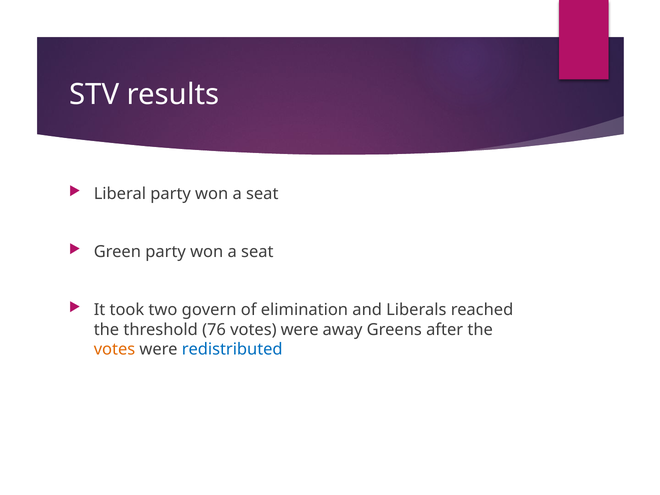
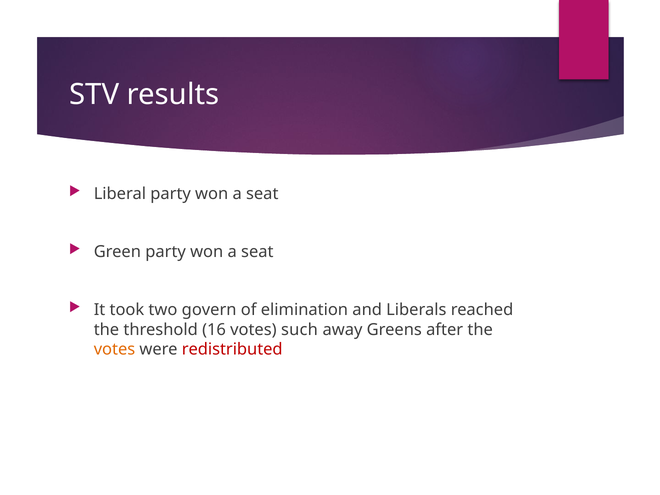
76: 76 -> 16
were at (300, 330): were -> such
redistributed colour: blue -> red
